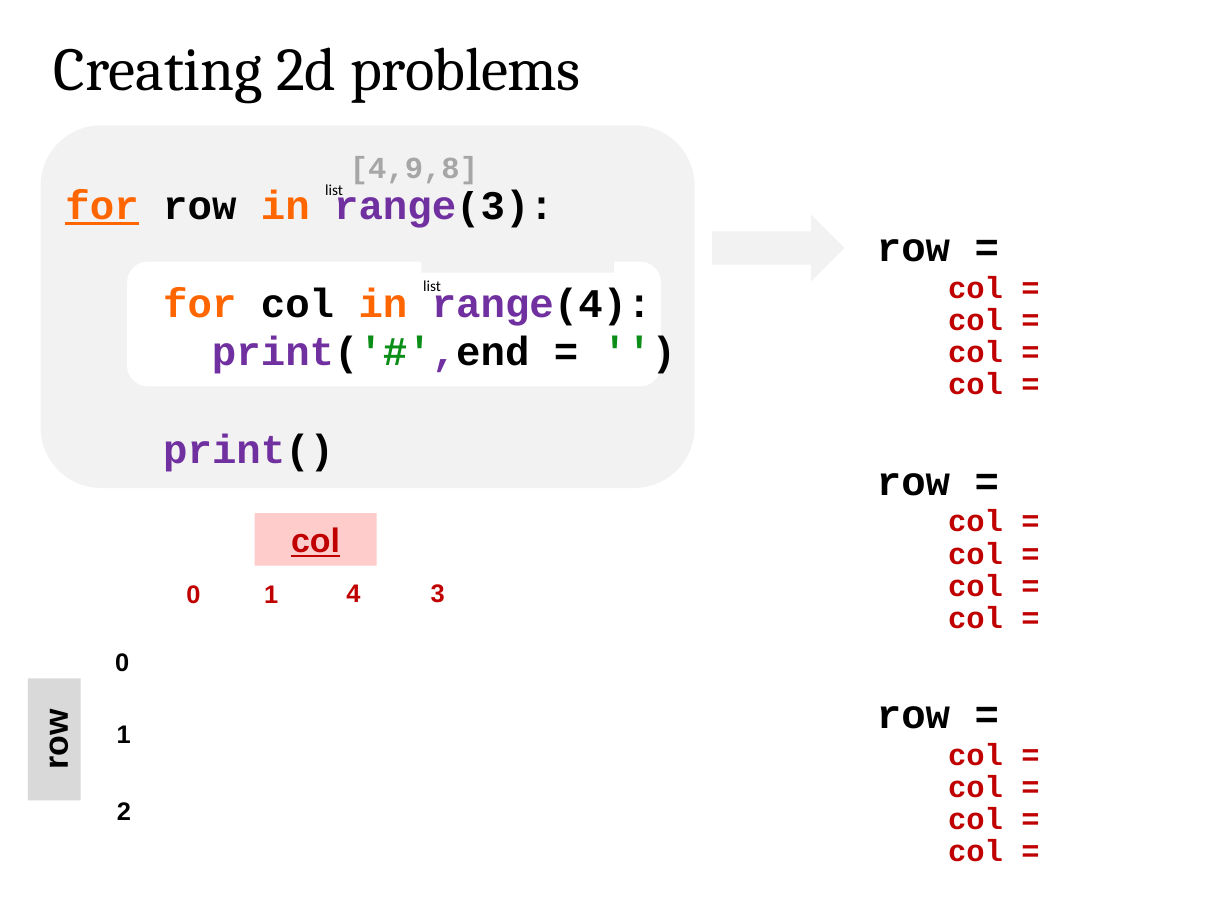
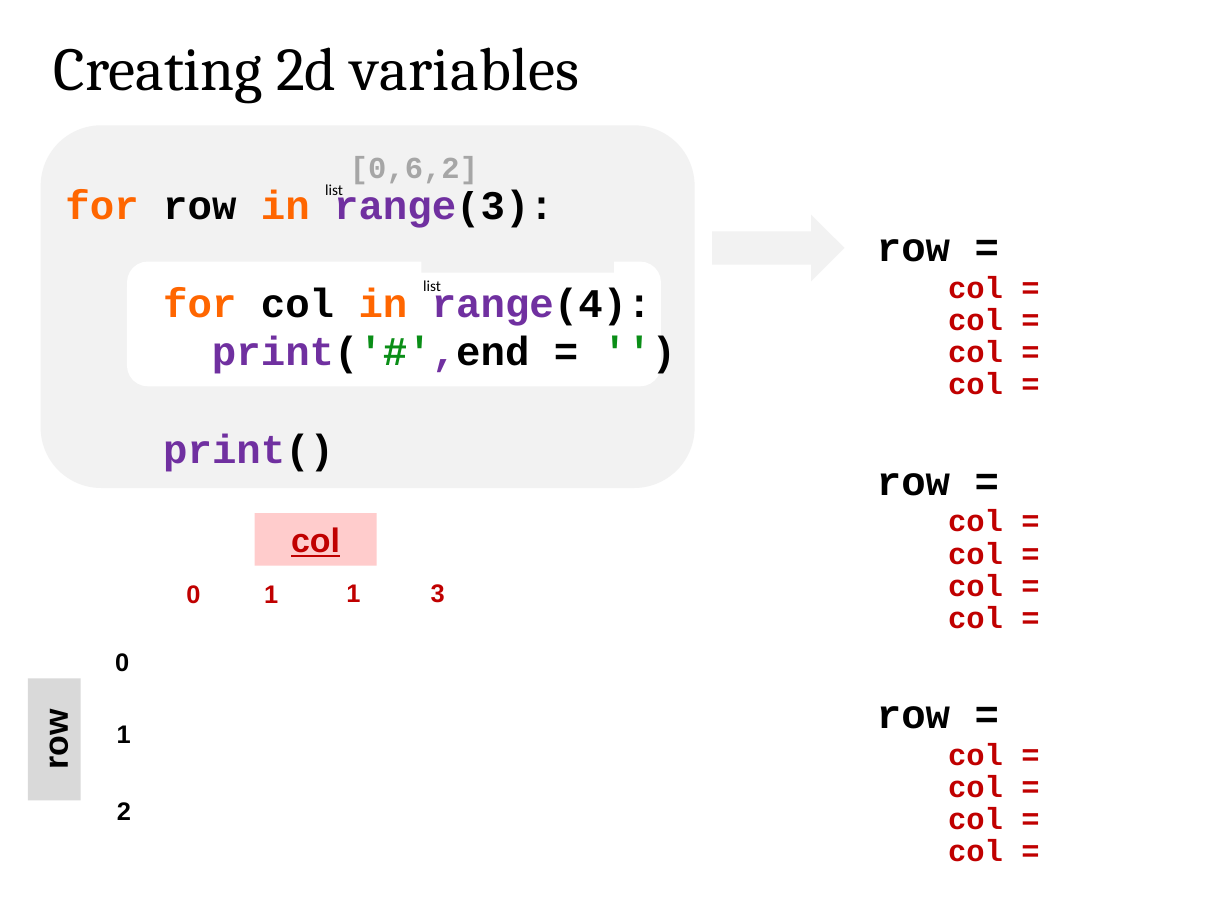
problems: problems -> variables
4,9,8: 4,9,8 -> 0,6,2
for at (102, 206) underline: present -> none
1 4: 4 -> 1
